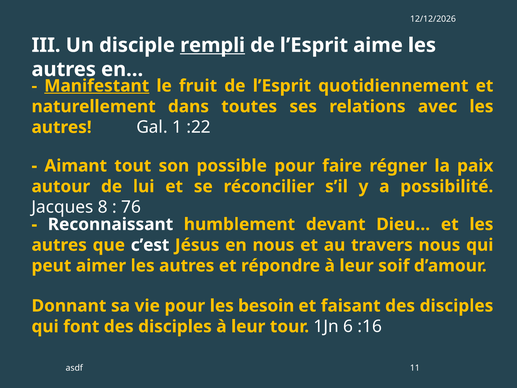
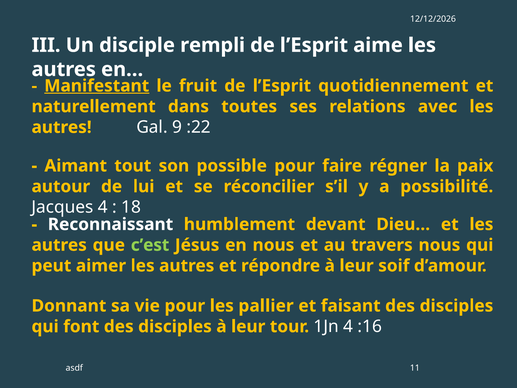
rempli underline: present -> none
1: 1 -> 9
Jacques 8: 8 -> 4
76: 76 -> 18
c’est colour: white -> light green
besoin: besoin -> pallier
1Jn 6: 6 -> 4
